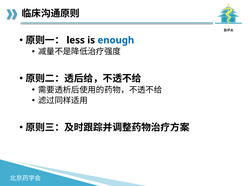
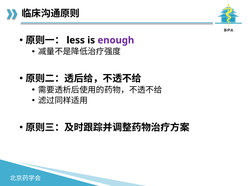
enough colour: blue -> purple
